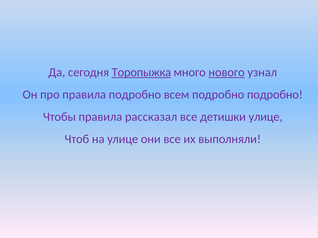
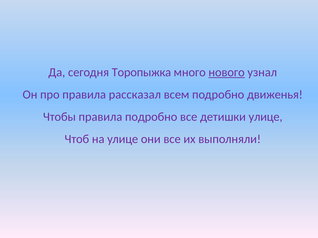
Торопыжка underline: present -> none
правила подробно: подробно -> рассказал
подробно подробно: подробно -> движенья
правила рассказал: рассказал -> подробно
